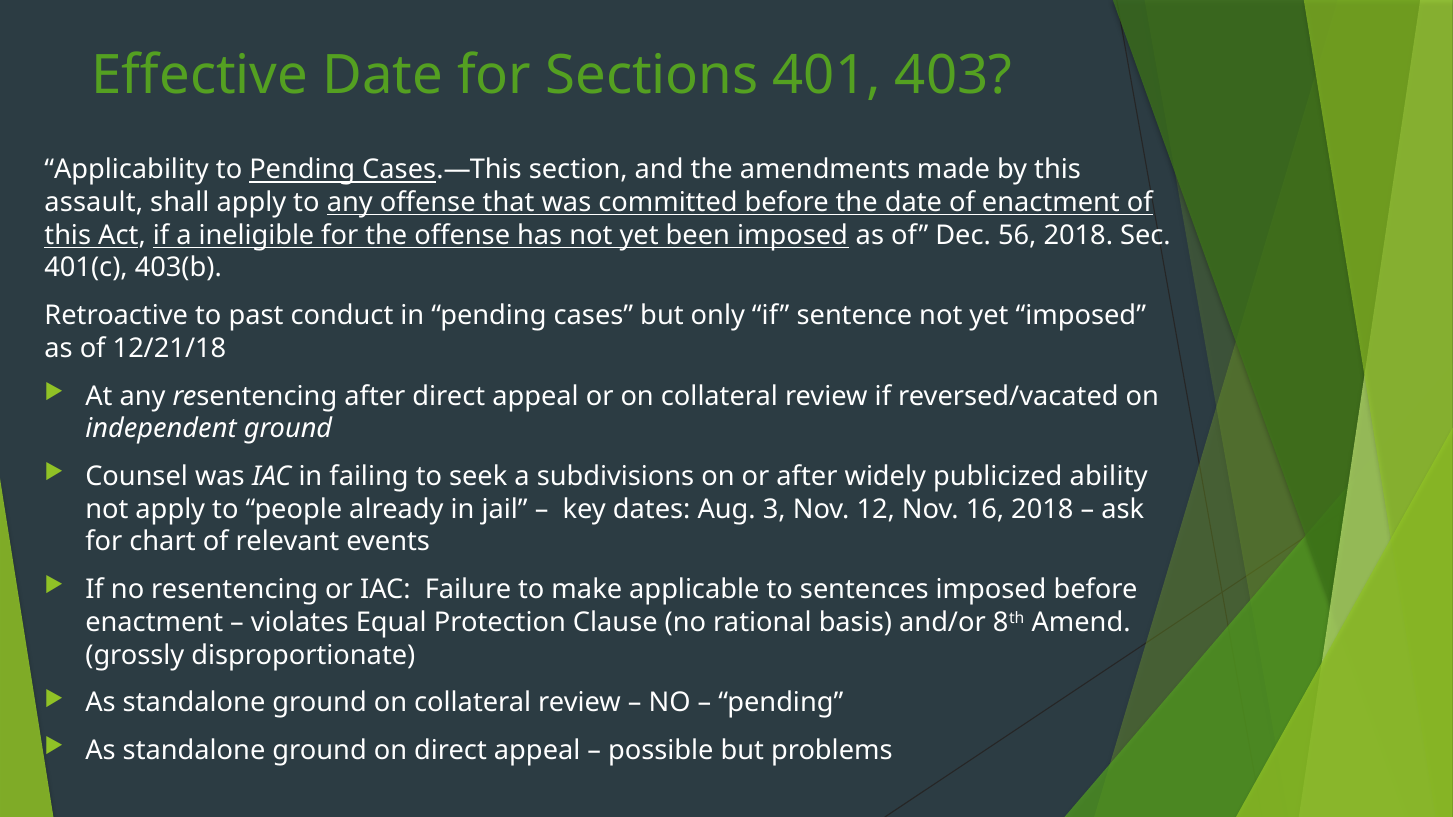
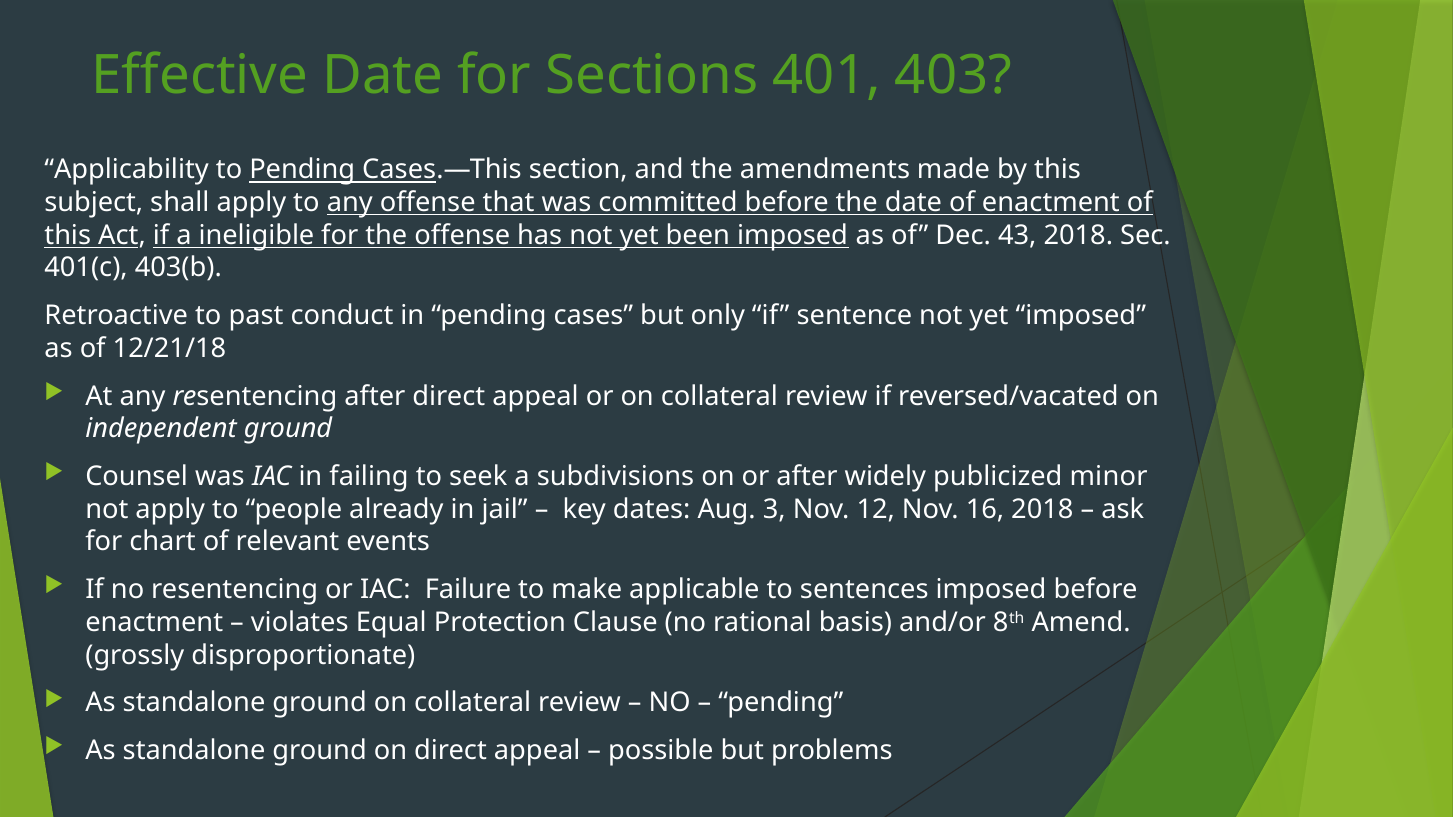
assault: assault -> subject
56: 56 -> 43
ability: ability -> minor
